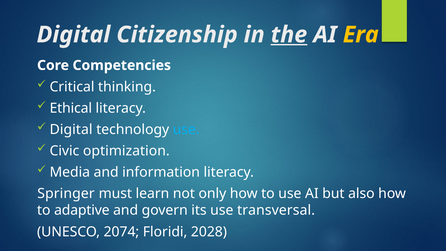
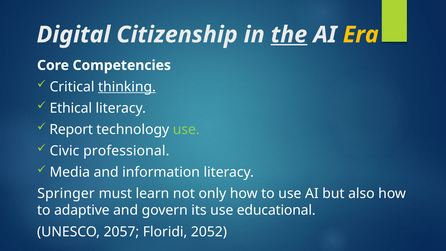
thinking underline: none -> present
Digital at (71, 129): Digital -> Report
use at (186, 129) colour: light blue -> light green
optimization: optimization -> professional
transversal: transversal -> educational
2074: 2074 -> 2057
2028: 2028 -> 2052
